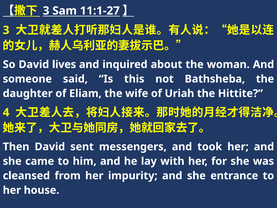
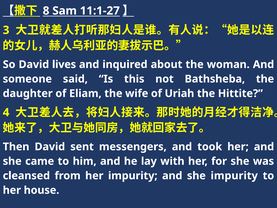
3 at (46, 11): 3 -> 8
she entrance: entrance -> impurity
